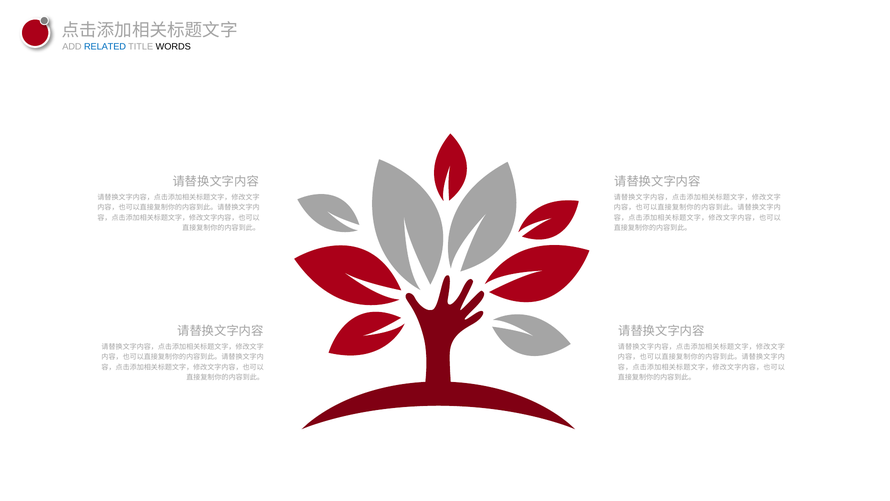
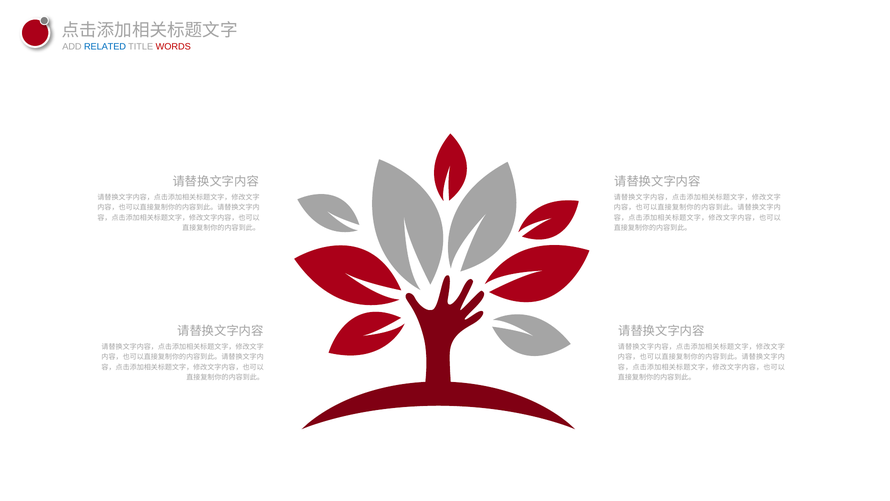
WORDS colour: black -> red
